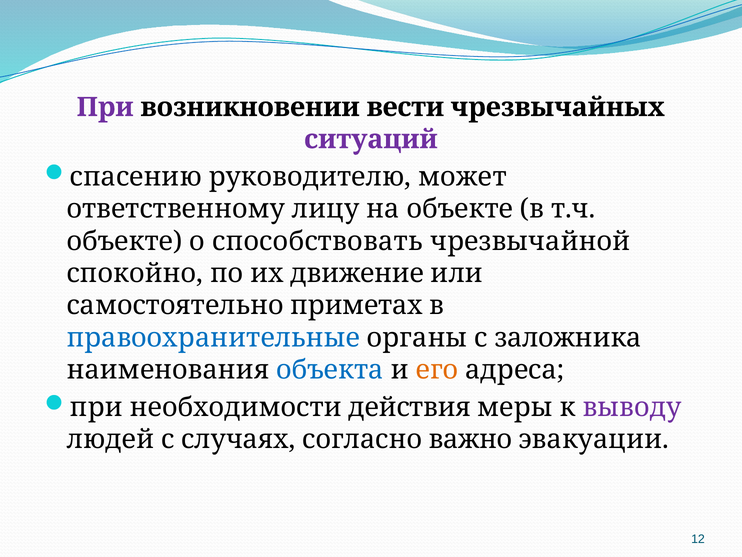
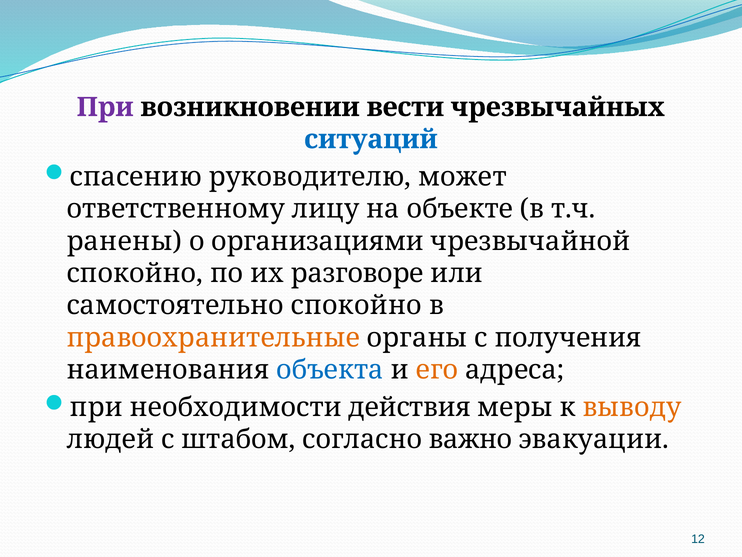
ситуаций colour: purple -> blue
объекте at (124, 241): объекте -> ранены
способствовать: способствовать -> организациями
движение: движение -> разговоре
самостоятельно приметах: приметах -> спокойно
правоохранительные colour: blue -> orange
заложника: заложника -> получения
выводу colour: purple -> orange
случаях: случаях -> штабом
